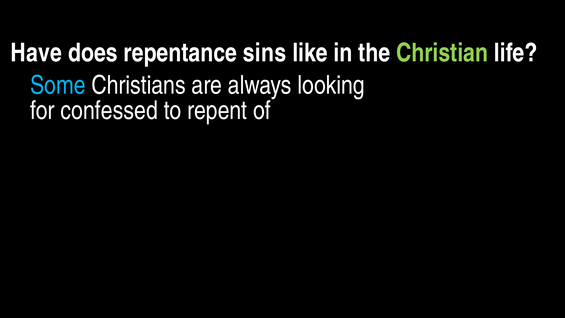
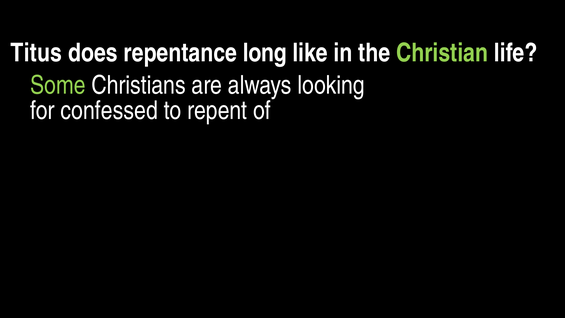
Have: Have -> Titus
sins: sins -> long
Some colour: light blue -> light green
